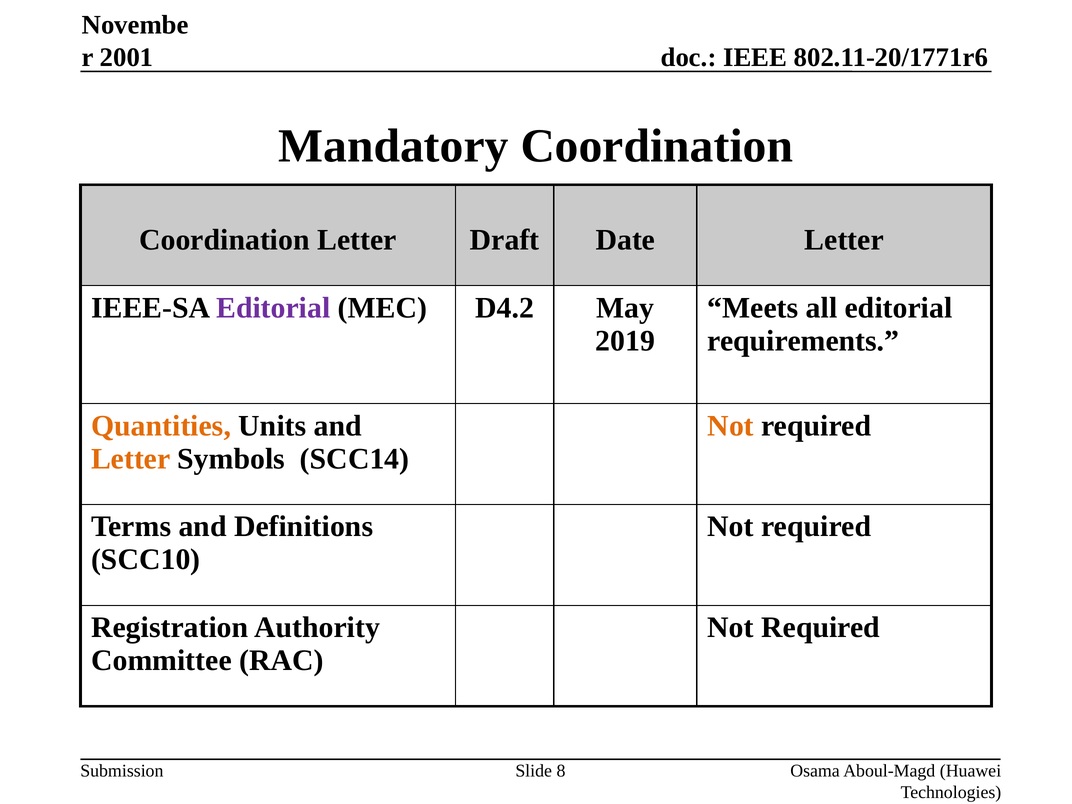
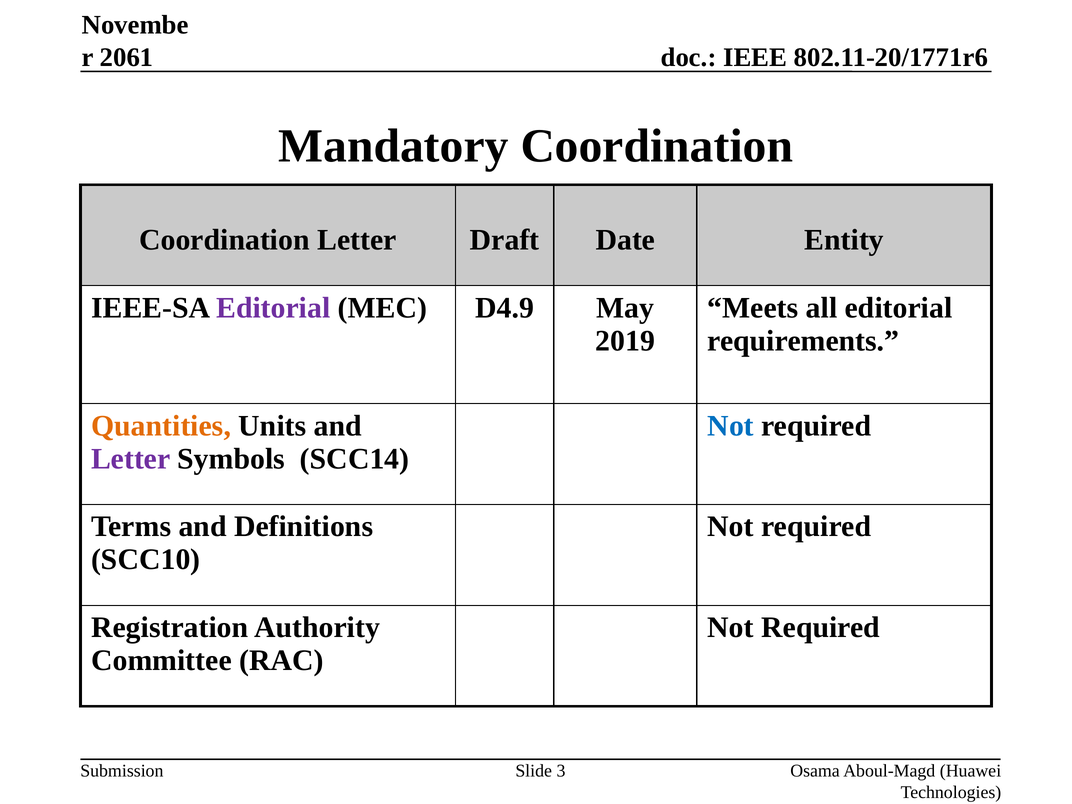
2001: 2001 -> 2061
Date Letter: Letter -> Entity
D4.2: D4.2 -> D4.9
Not at (731, 426) colour: orange -> blue
Letter at (131, 459) colour: orange -> purple
8: 8 -> 3
